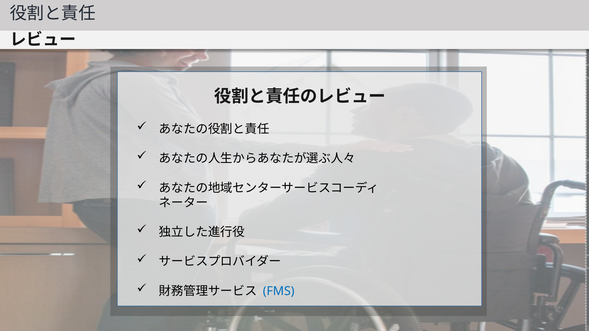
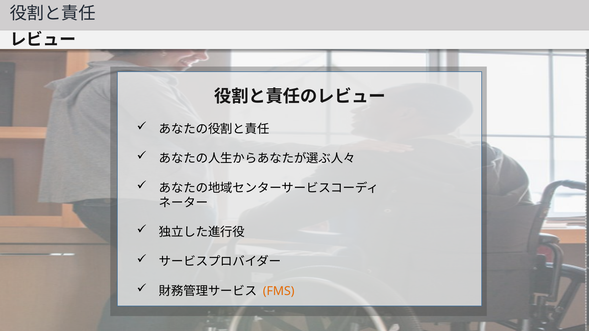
FMS colour: blue -> orange
